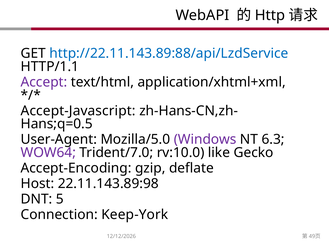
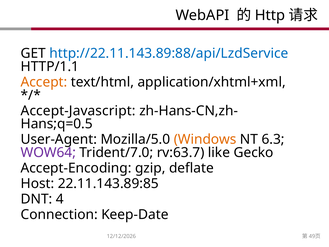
Accept colour: purple -> orange
Windows colour: purple -> orange
rv:10.0: rv:10.0 -> rv:63.7
22.11.143.89:98: 22.11.143.89:98 -> 22.11.143.89:85
5: 5 -> 4
Keep-York: Keep-York -> Keep-Date
